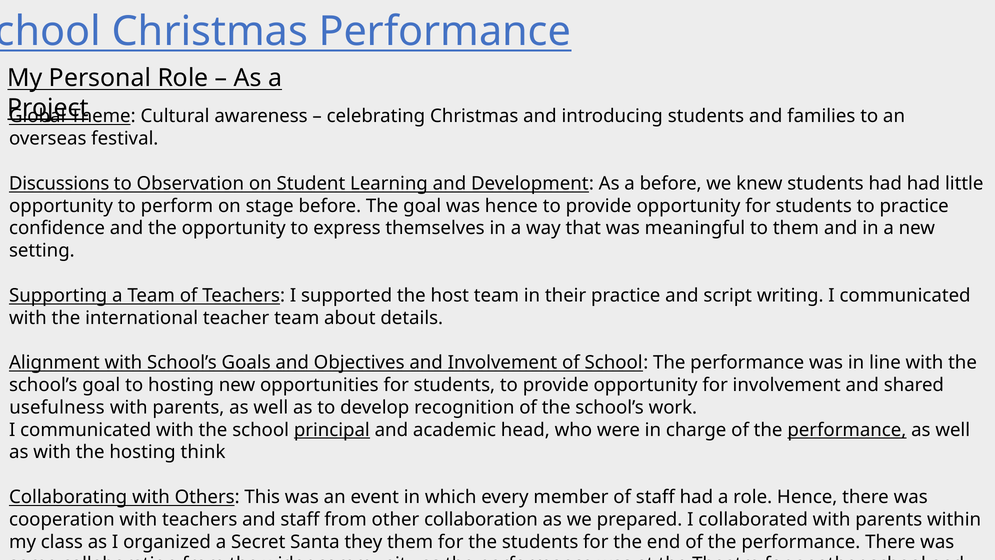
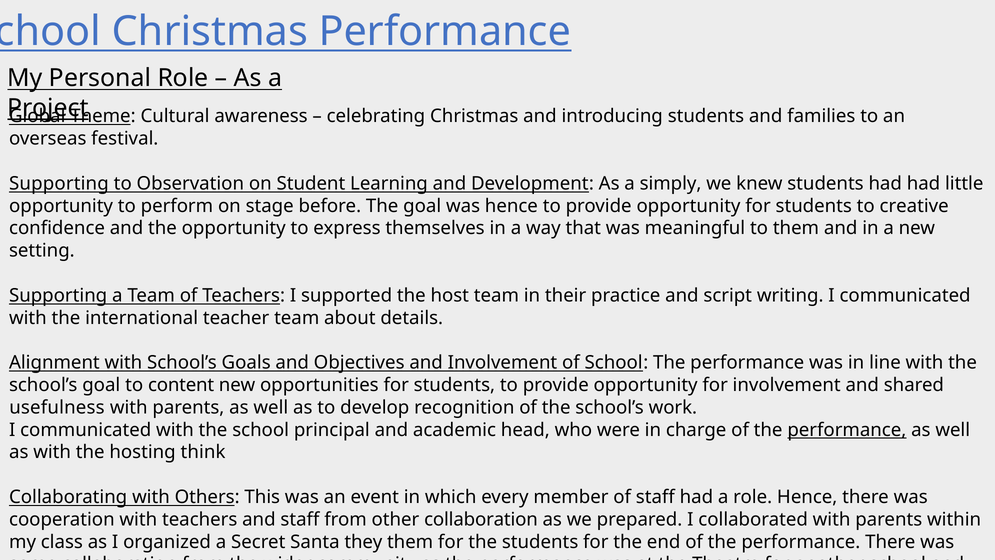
Discussions at (59, 183): Discussions -> Supporting
a before: before -> simply
to practice: practice -> creative
to hosting: hosting -> content
principal underline: present -> none
